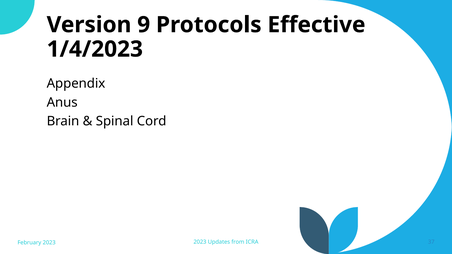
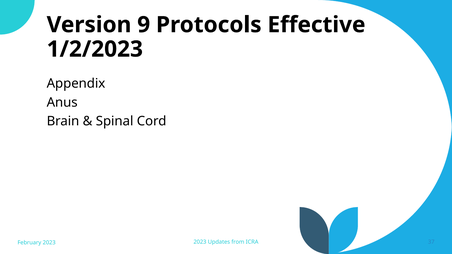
1/4/2023: 1/4/2023 -> 1/2/2023
